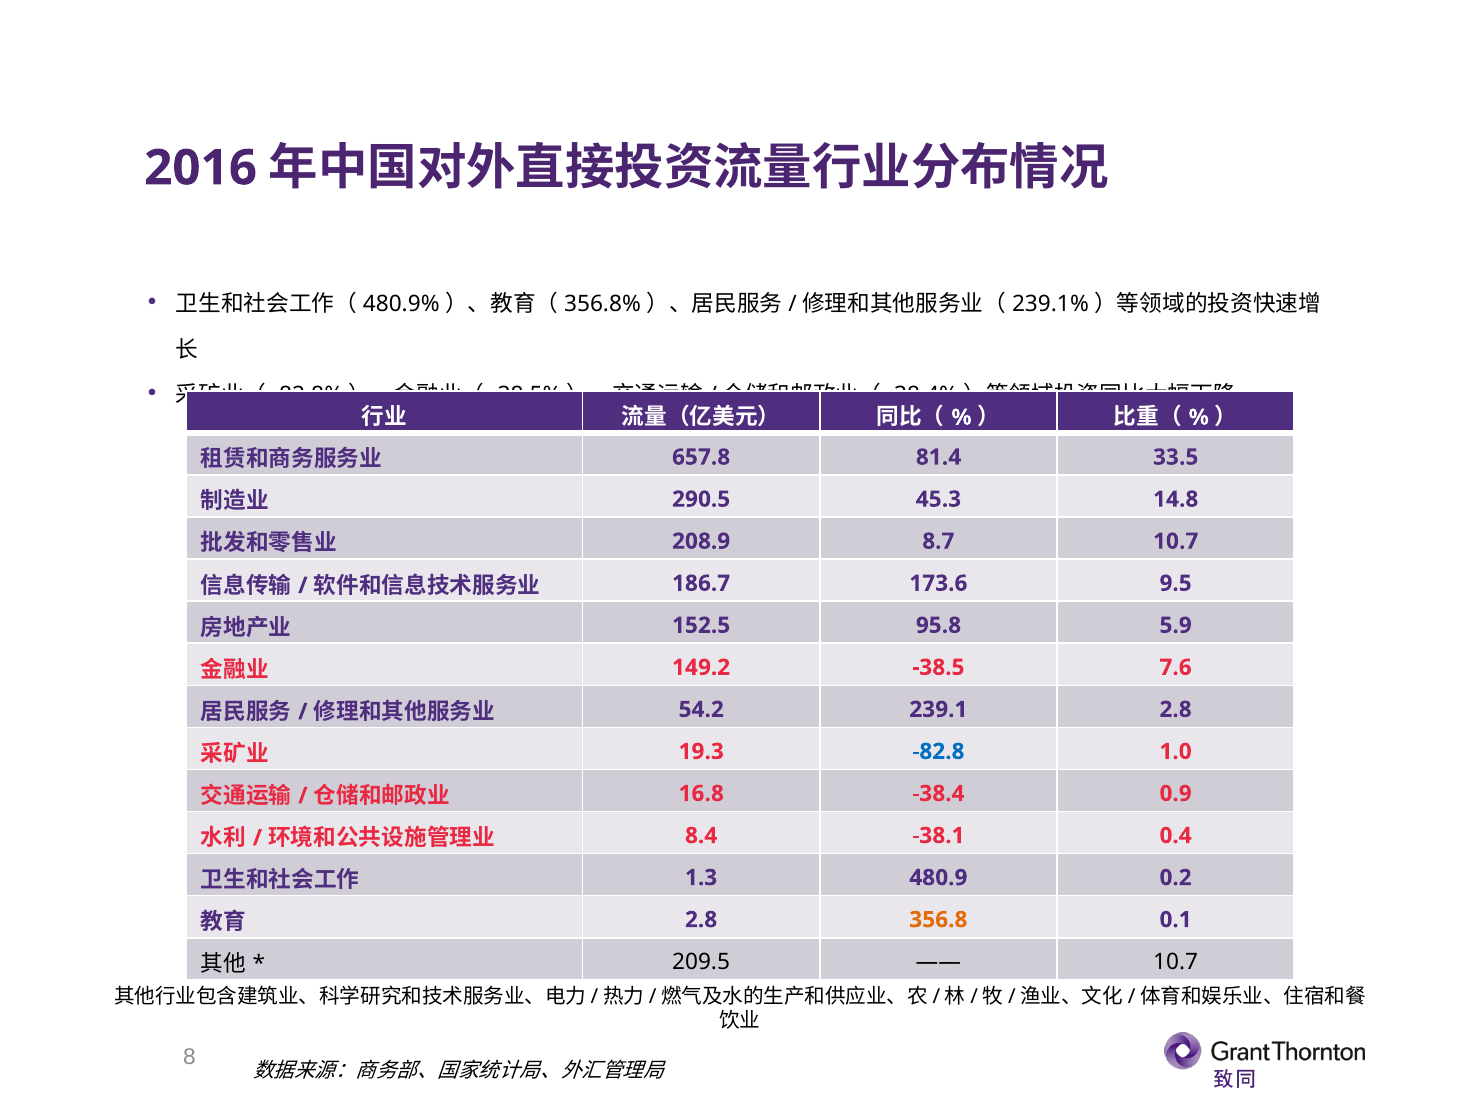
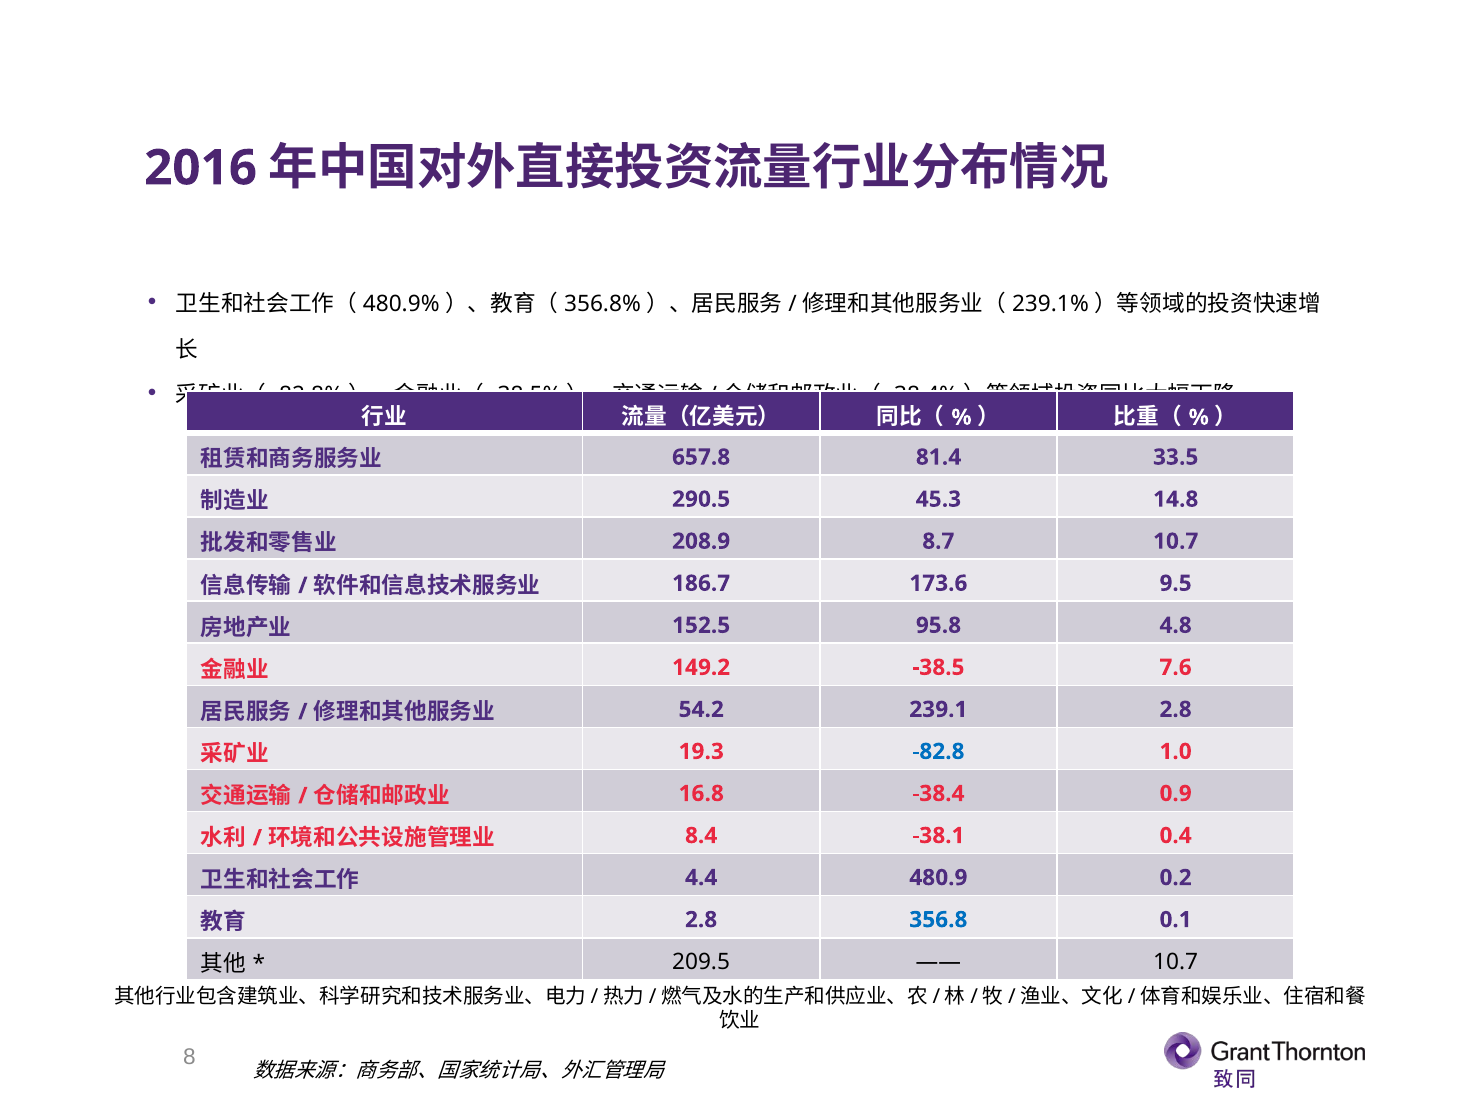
5.9: 5.9 -> 4.8
1.3: 1.3 -> 4.4
356.8 colour: orange -> blue
